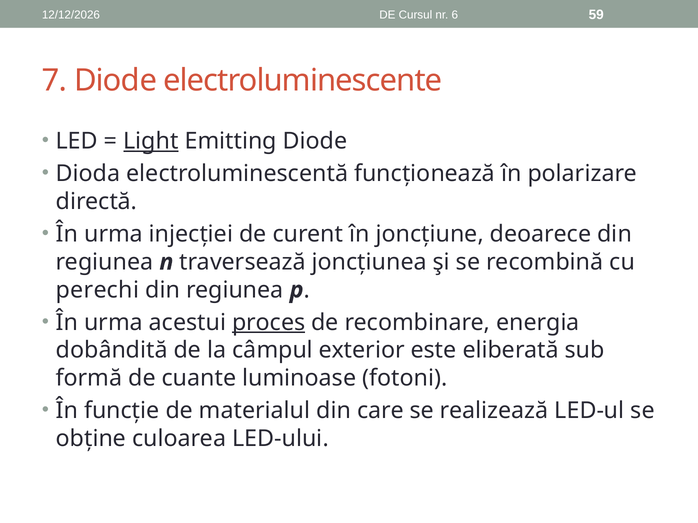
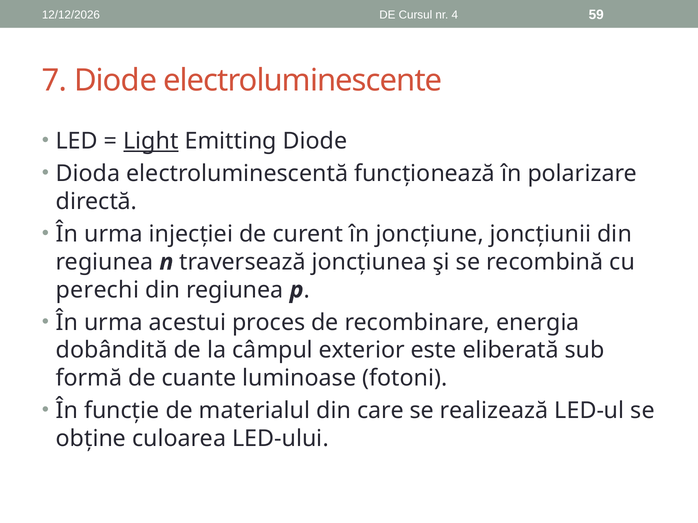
6: 6 -> 4
deoarece: deoarece -> joncțiunii
proces underline: present -> none
